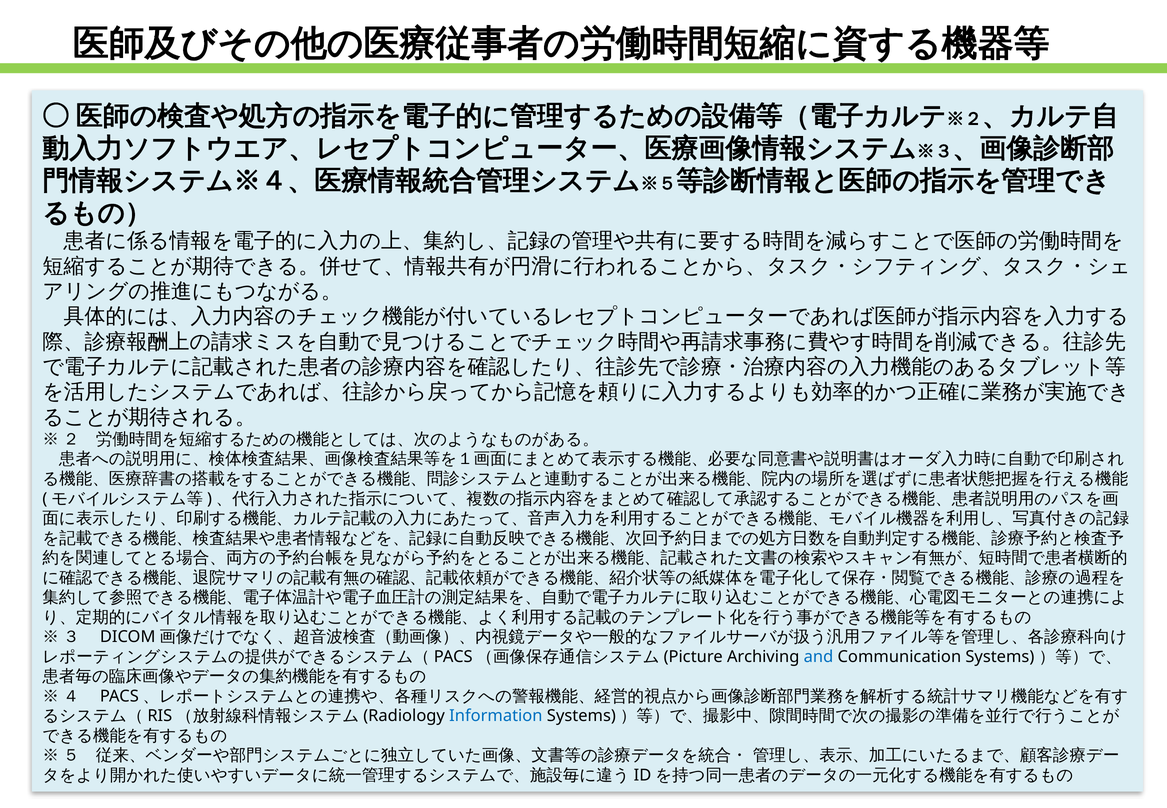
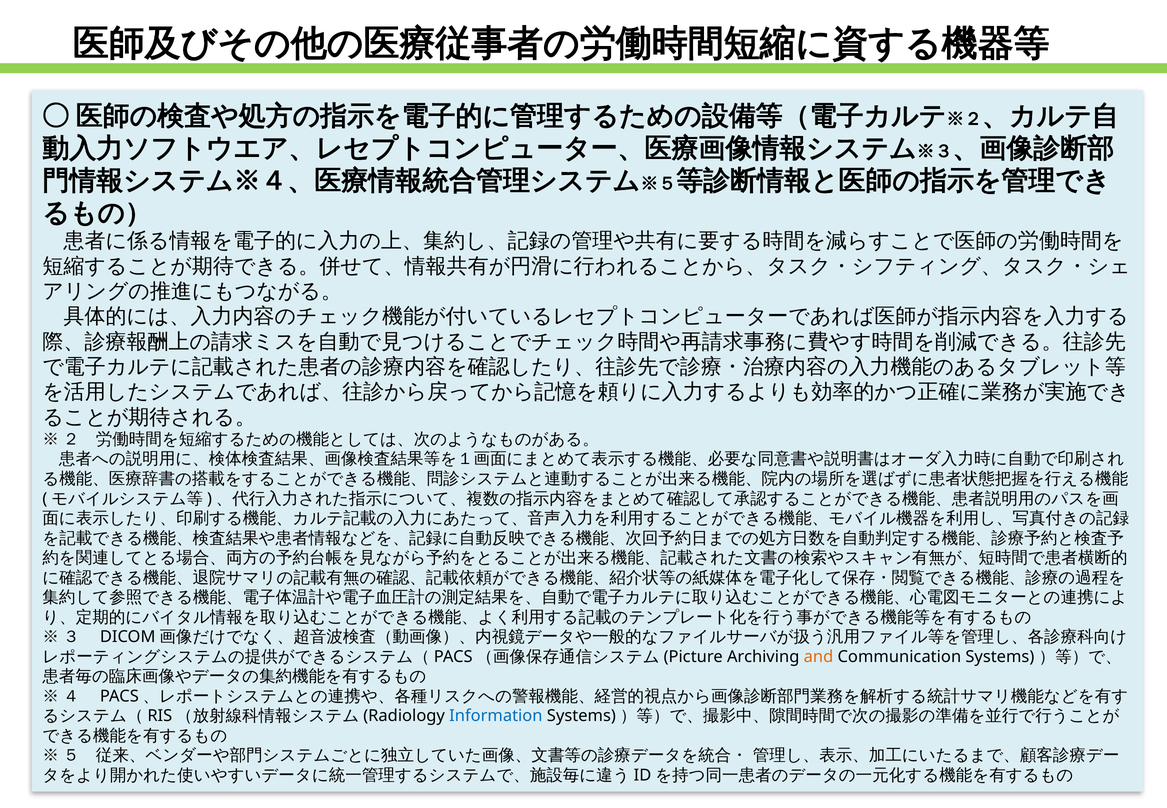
and colour: blue -> orange
